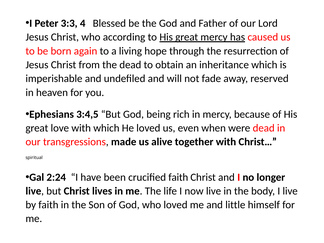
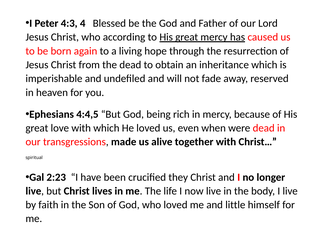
3:3: 3:3 -> 4:3
3:4,5: 3:4,5 -> 4:4,5
2:24: 2:24 -> 2:23
crucified faith: faith -> they
